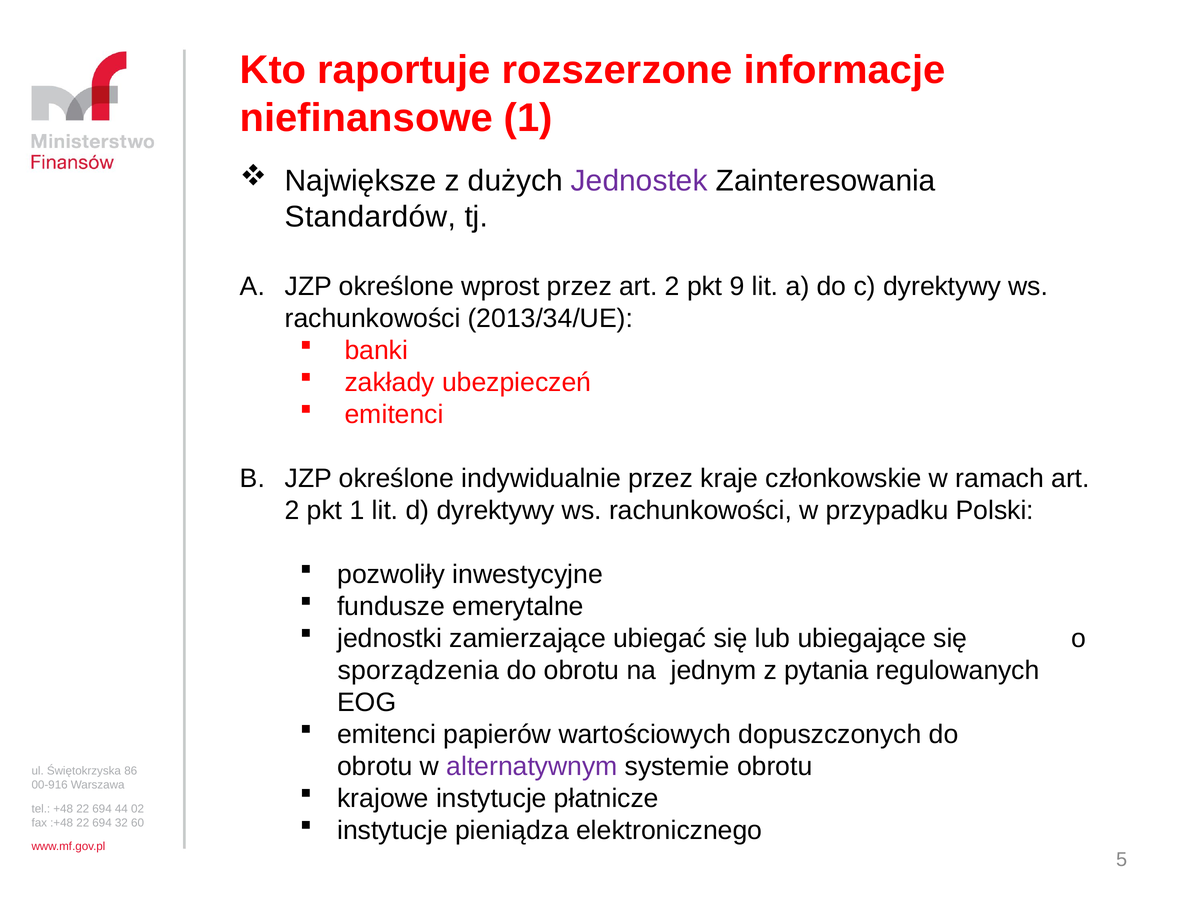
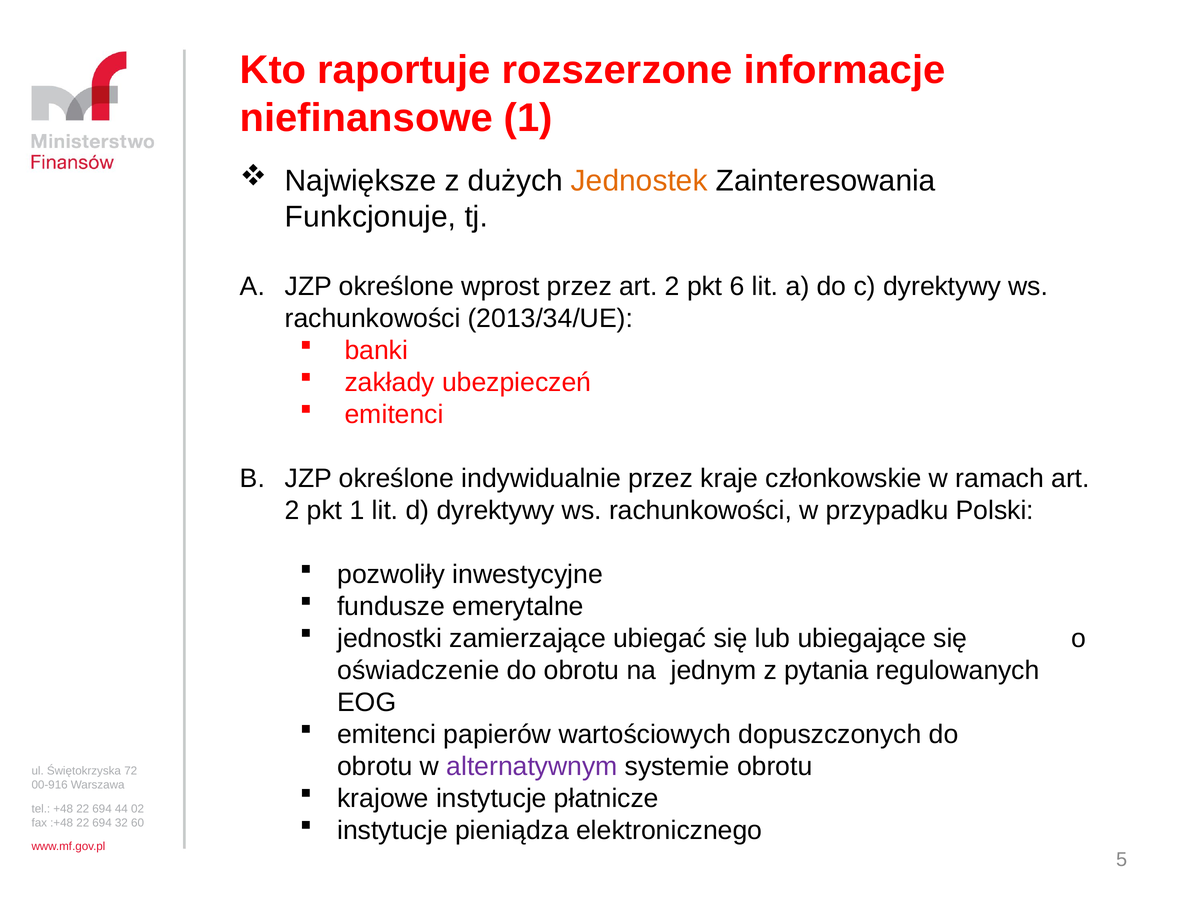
Jednostek colour: purple -> orange
Standardów: Standardów -> Funkcjonuje
9: 9 -> 6
sporządzenia: sporządzenia -> oświadczenie
86: 86 -> 72
